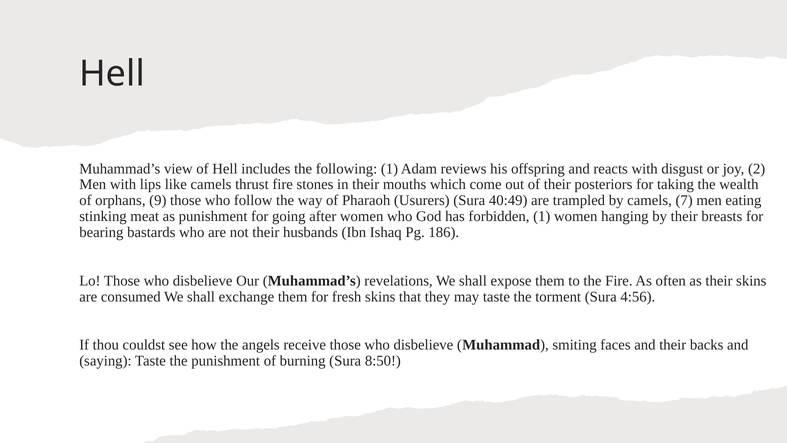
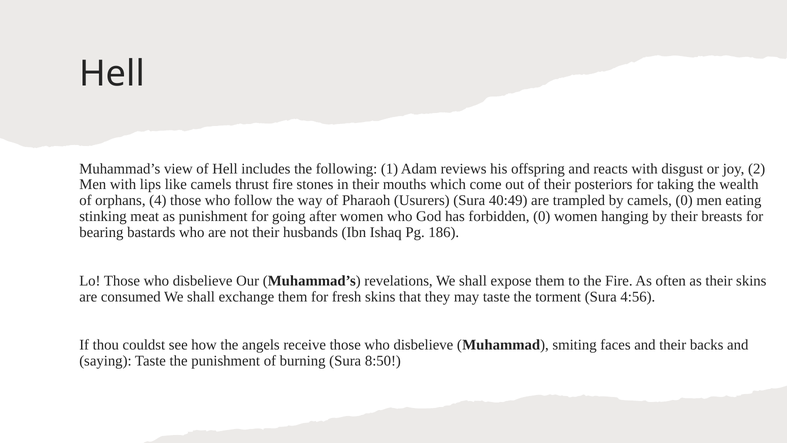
9: 9 -> 4
camels 7: 7 -> 0
forbidden 1: 1 -> 0
